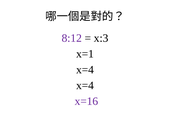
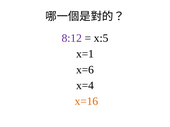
x:3: x:3 -> x:5
x=4 at (85, 70): x=4 -> x=6
x=16 colour: purple -> orange
